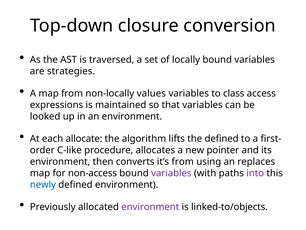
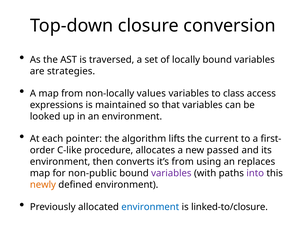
allocate: allocate -> pointer
the defined: defined -> current
pointer: pointer -> passed
non-access: non-access -> non-public
newly colour: blue -> orange
environment at (150, 207) colour: purple -> blue
linked-to/objects: linked-to/objects -> linked-to/closure
